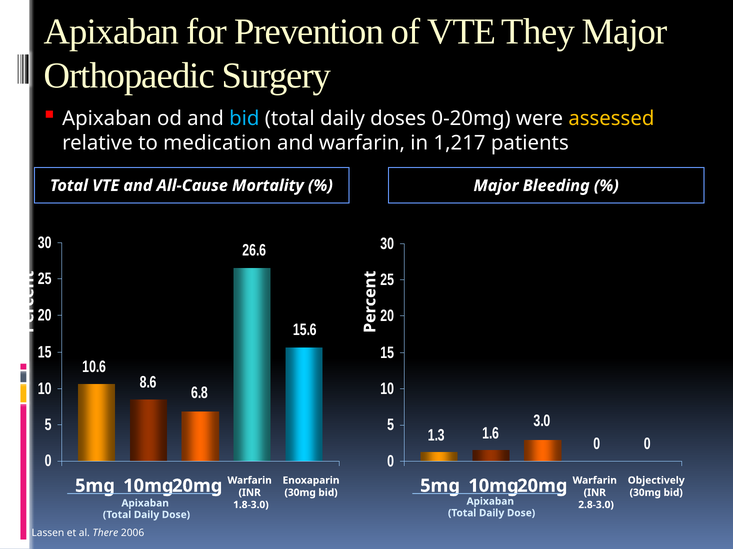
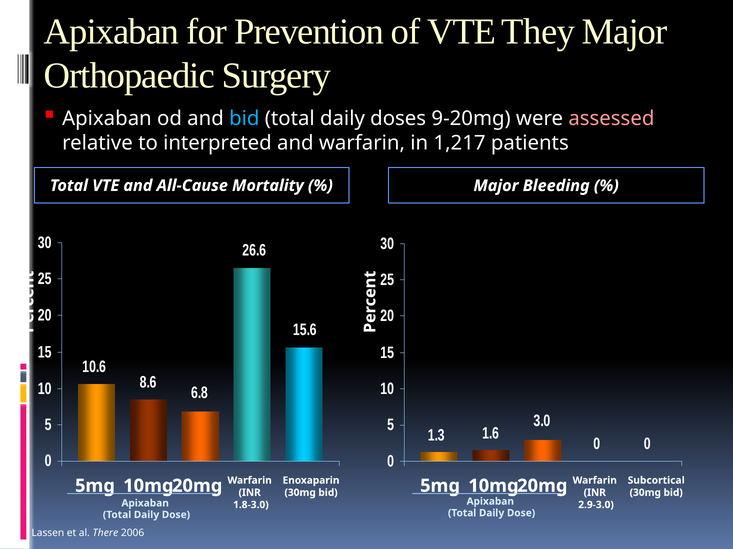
0-20mg: 0-20mg -> 9-20mg
assessed colour: yellow -> pink
medication: medication -> interpreted
Objectively: Objectively -> Subcortical
2.8-3.0: 2.8-3.0 -> 2.9-3.0
